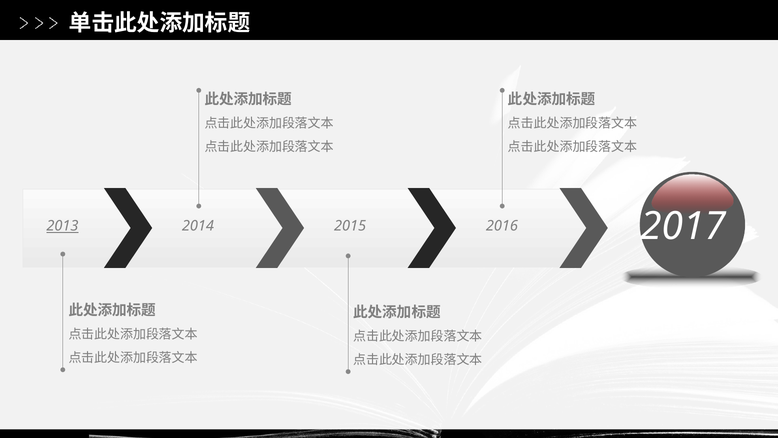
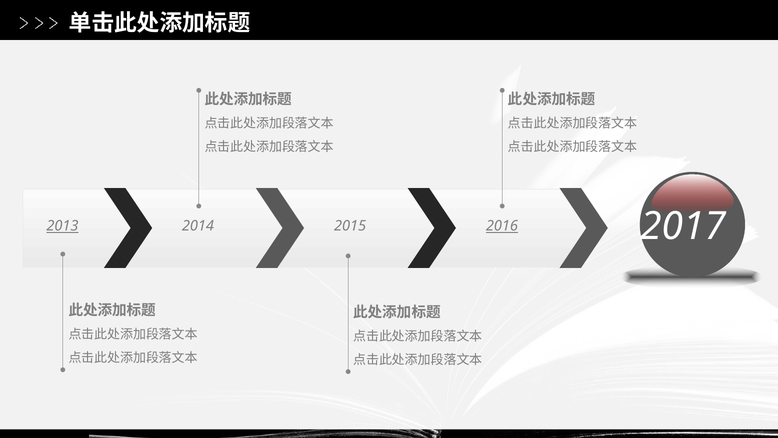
2016 underline: none -> present
